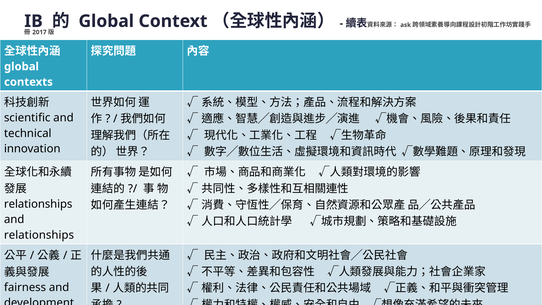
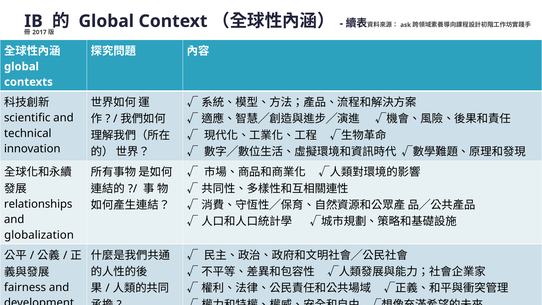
relationships at (39, 235): relationships -> globalization
